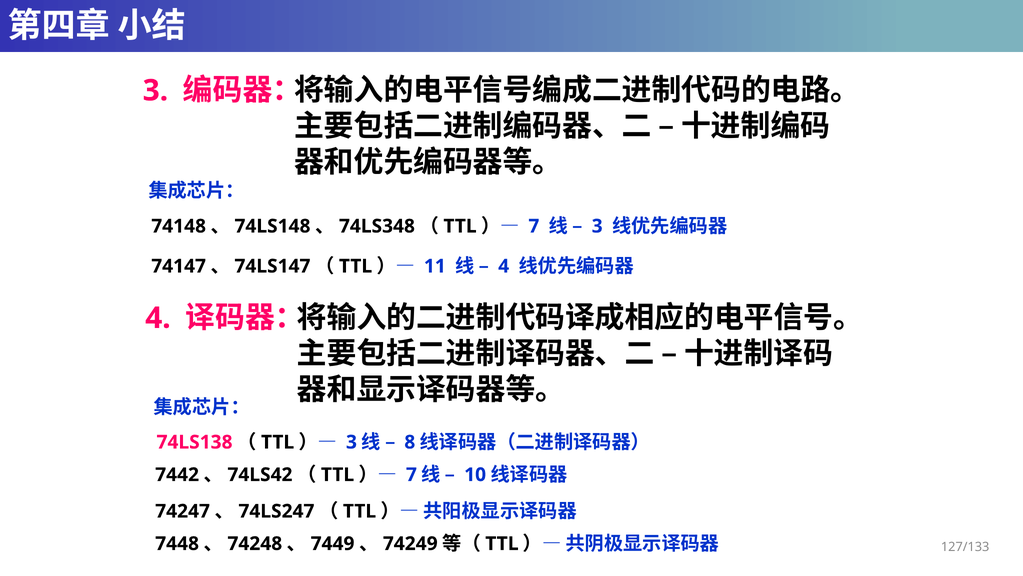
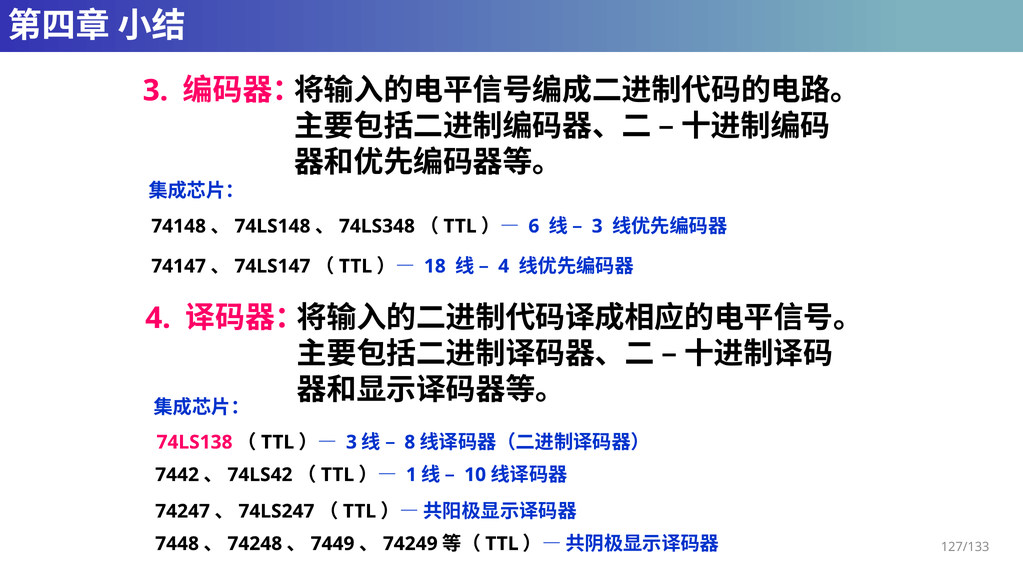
7 at (534, 226): 7 -> 6
11: 11 -> 18
7 at (411, 474): 7 -> 1
